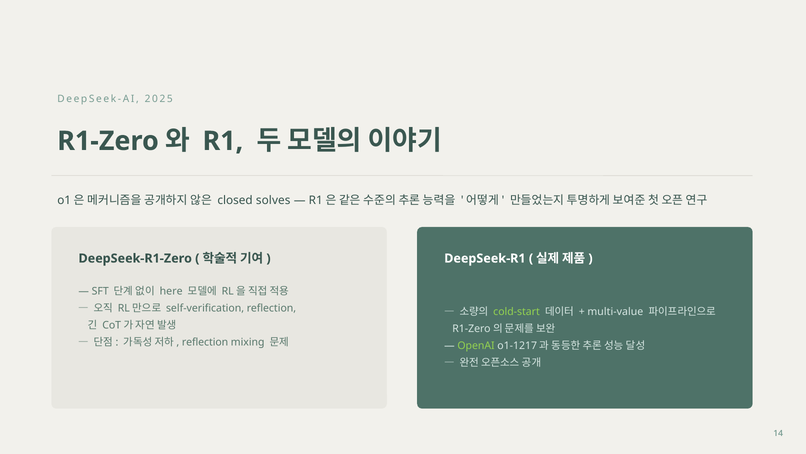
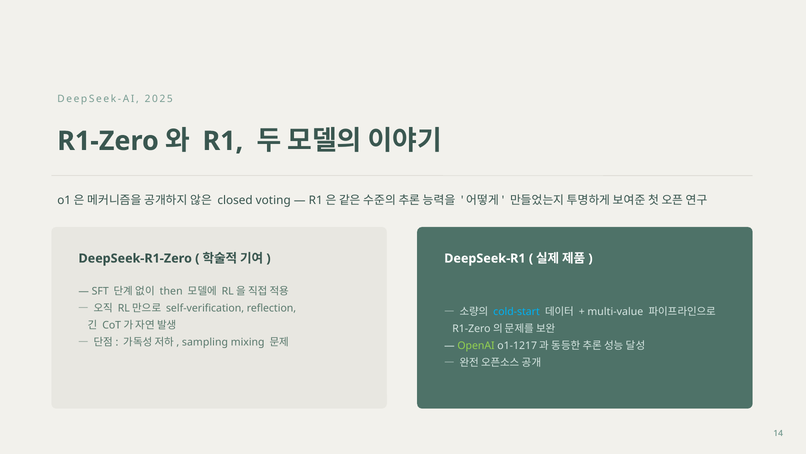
solves: solves -> voting
here: here -> then
cold-start colour: light green -> light blue
reflection at (205, 342): reflection -> sampling
